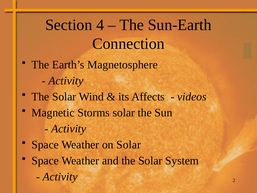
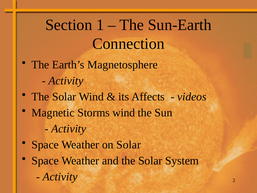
4: 4 -> 1
Storms solar: solar -> wind
